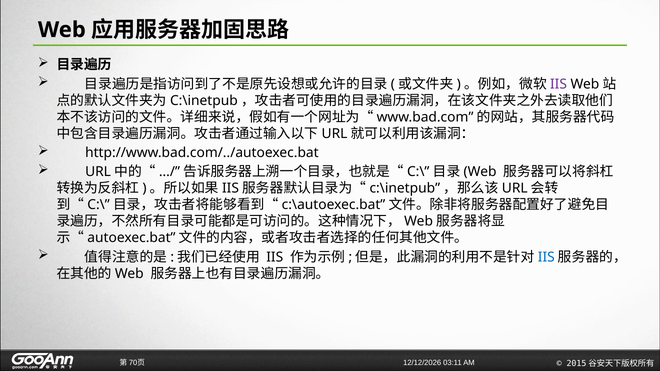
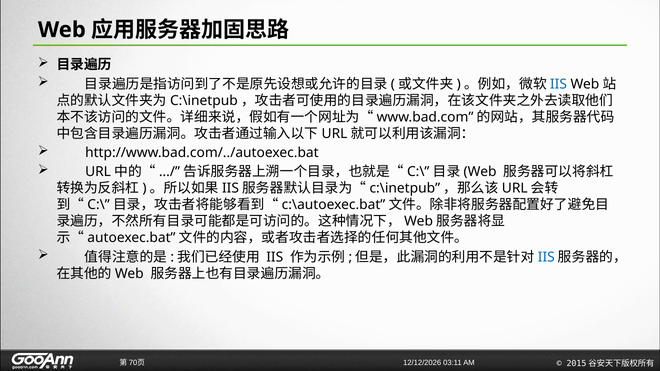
IIS at (559, 84) colour: purple -> blue
